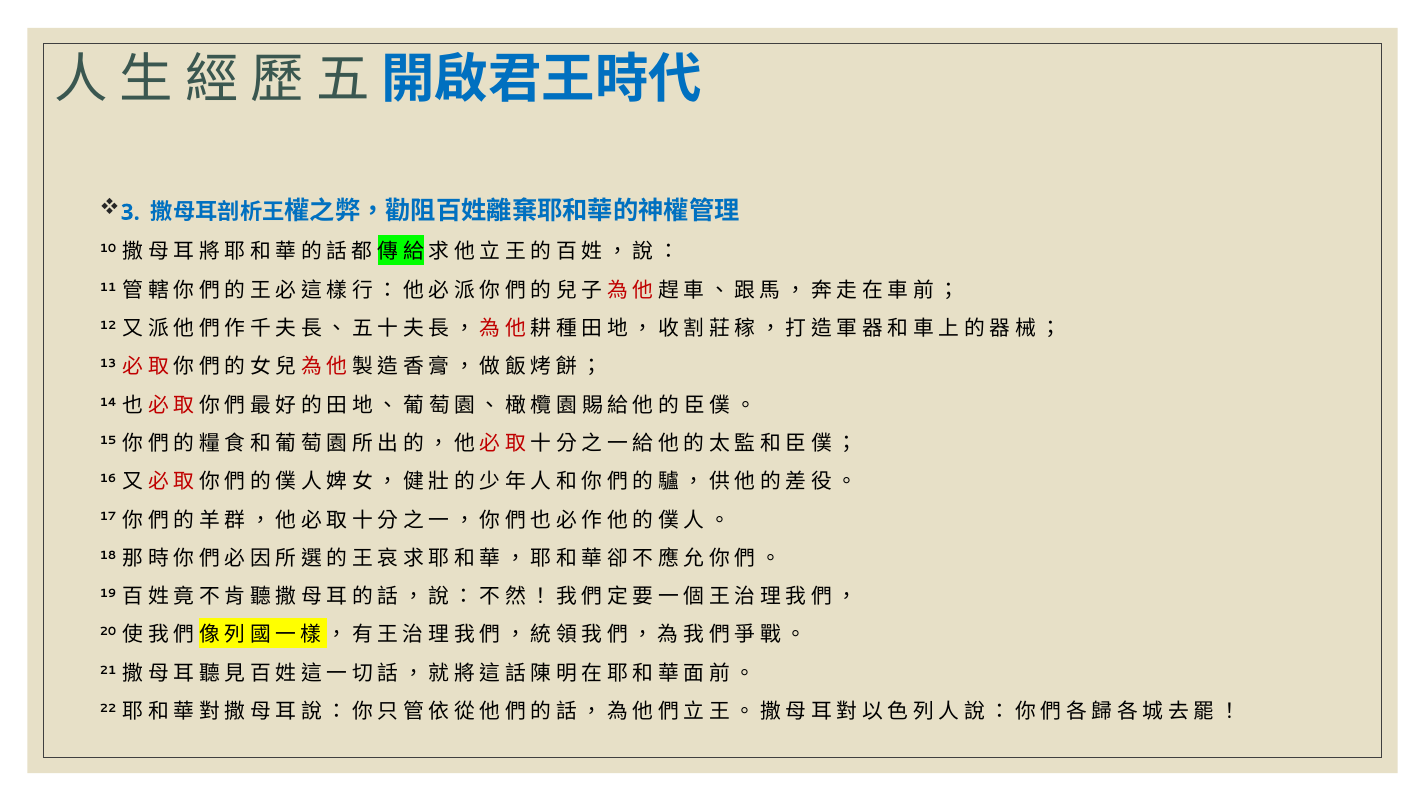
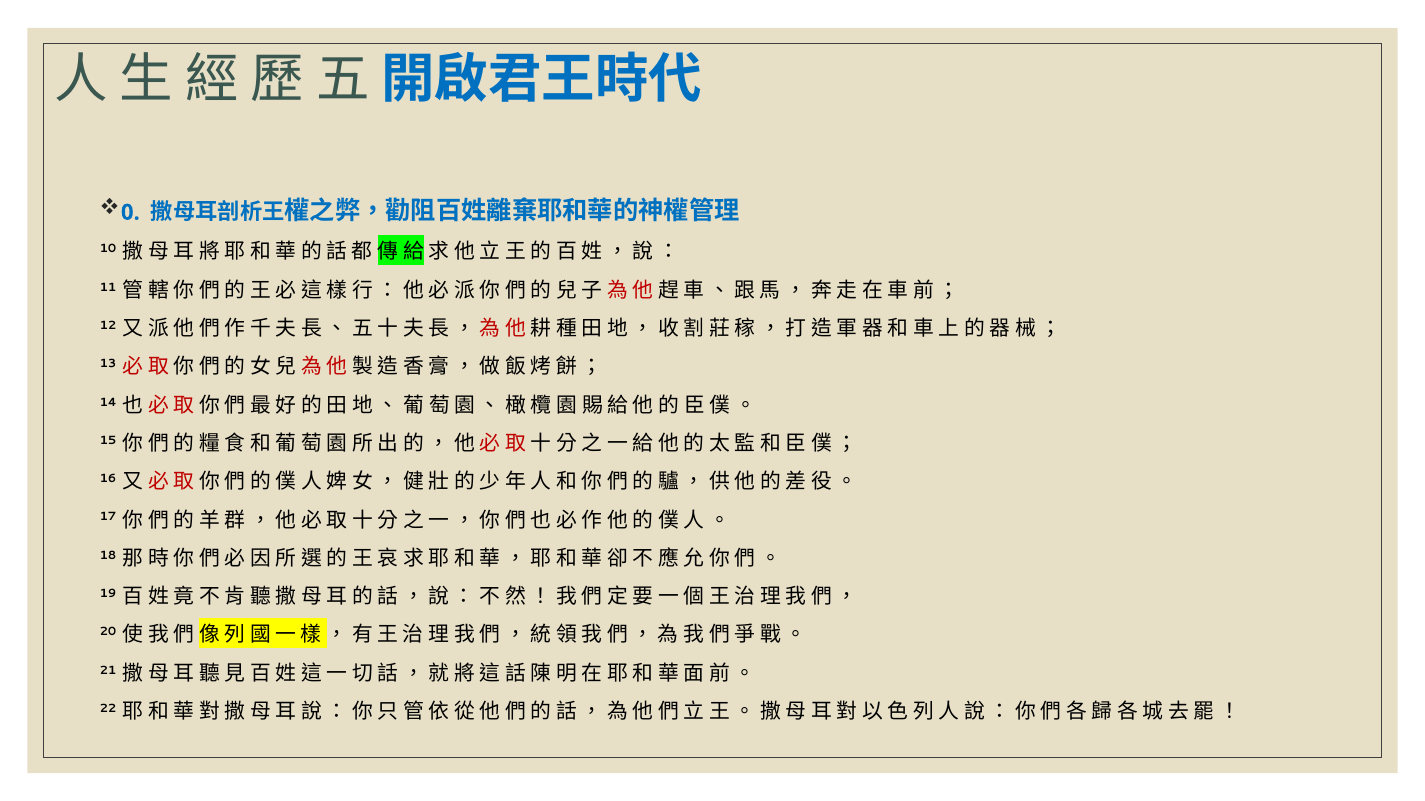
3: 3 -> 0
